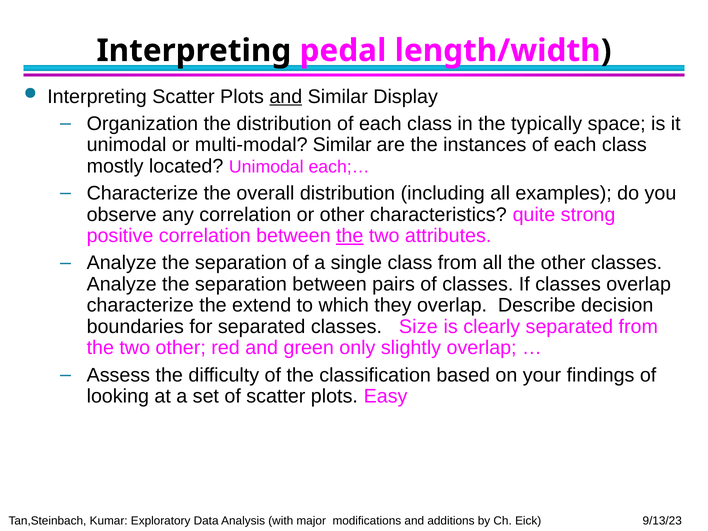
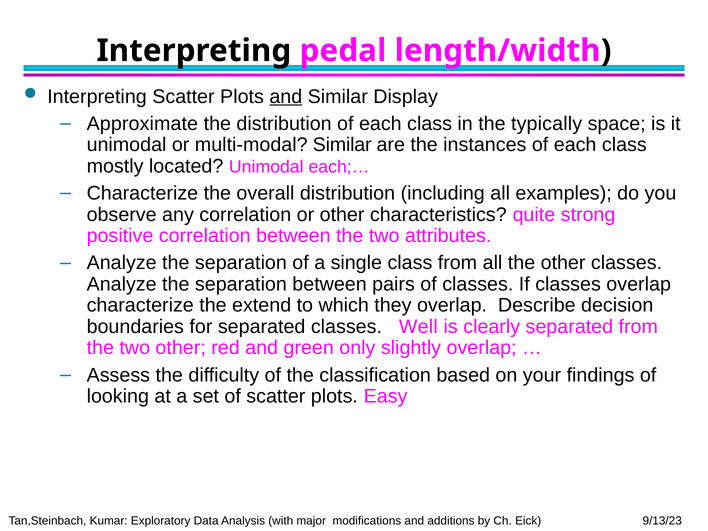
Organization: Organization -> Approximate
the at (350, 236) underline: present -> none
Size: Size -> Well
